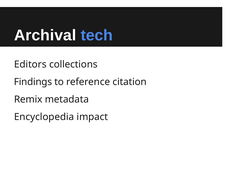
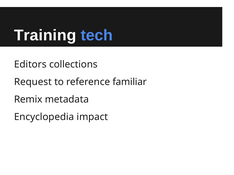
Archival: Archival -> Training
Findings: Findings -> Request
citation: citation -> familiar
